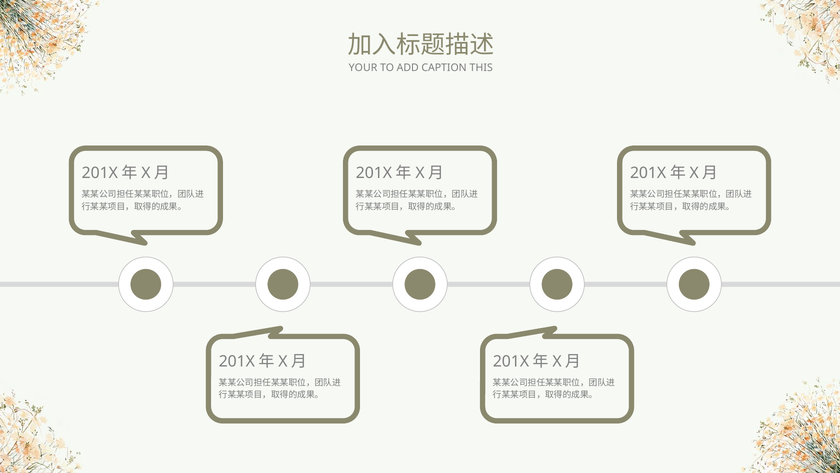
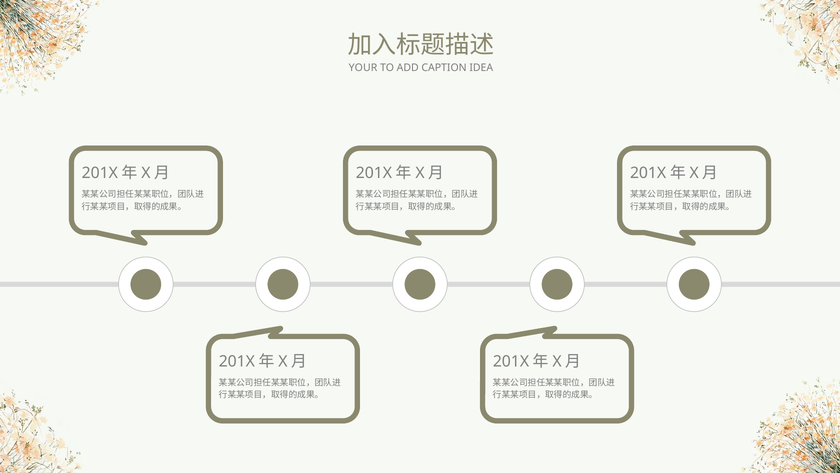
THIS: THIS -> IDEA
